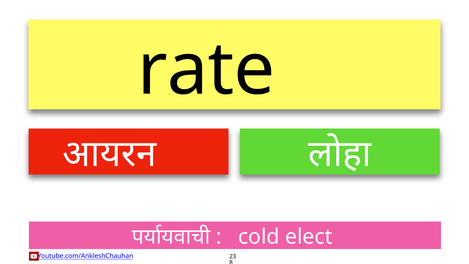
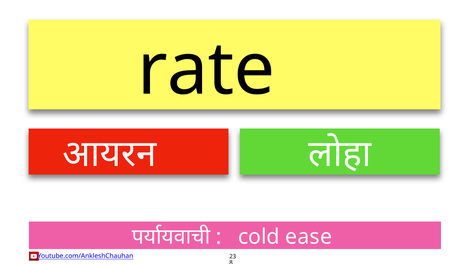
elect: elect -> ease
